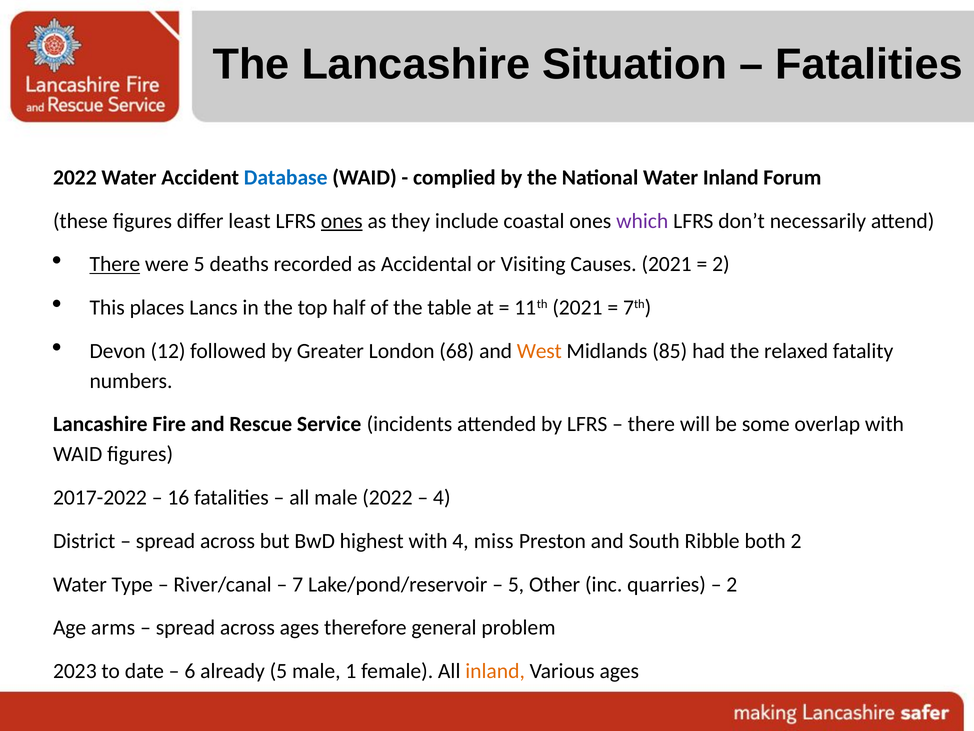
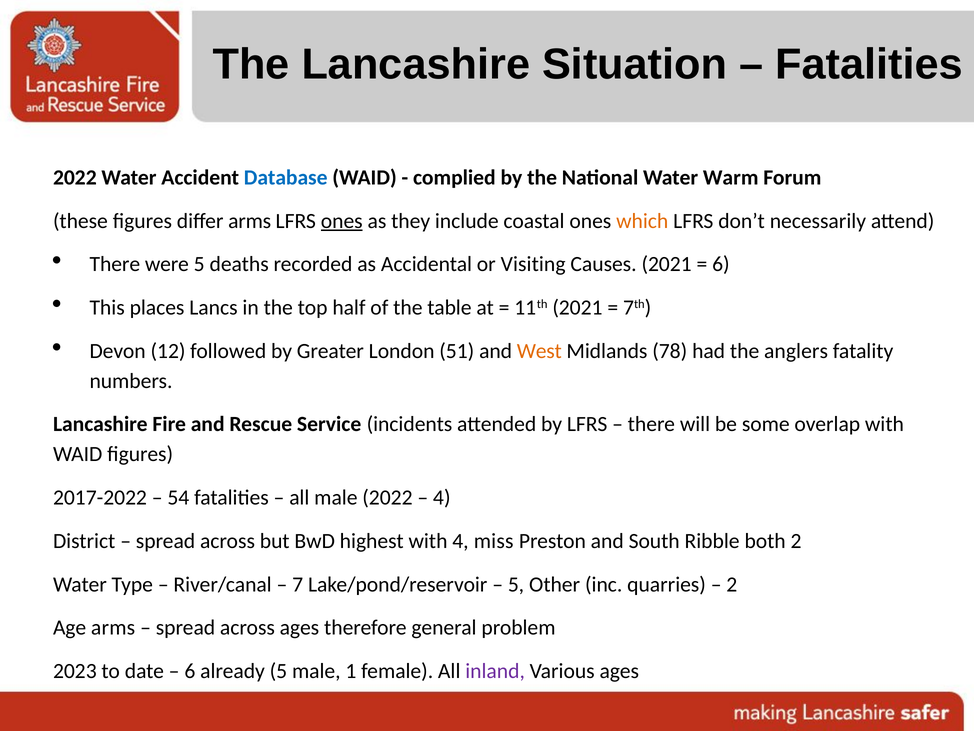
Water Inland: Inland -> Warm
differ least: least -> arms
which colour: purple -> orange
There at (115, 264) underline: present -> none
2 at (721, 264): 2 -> 6
68: 68 -> 51
85: 85 -> 78
relaxed: relaxed -> anglers
16: 16 -> 54
inland at (495, 671) colour: orange -> purple
